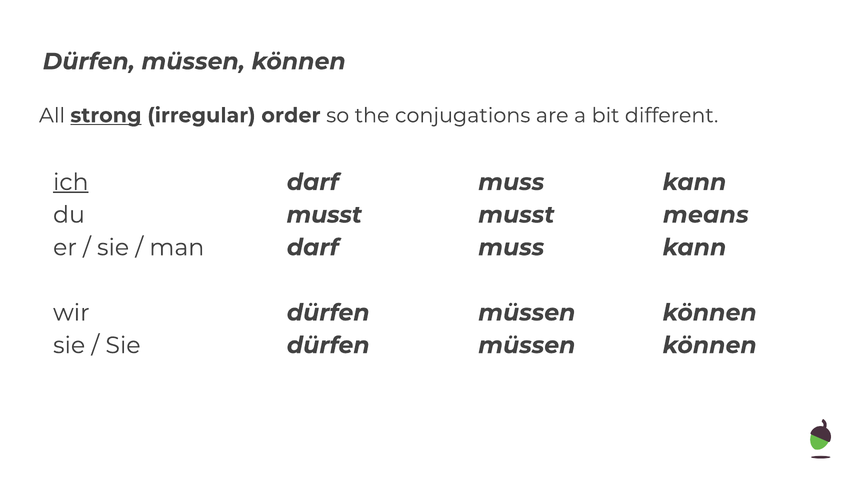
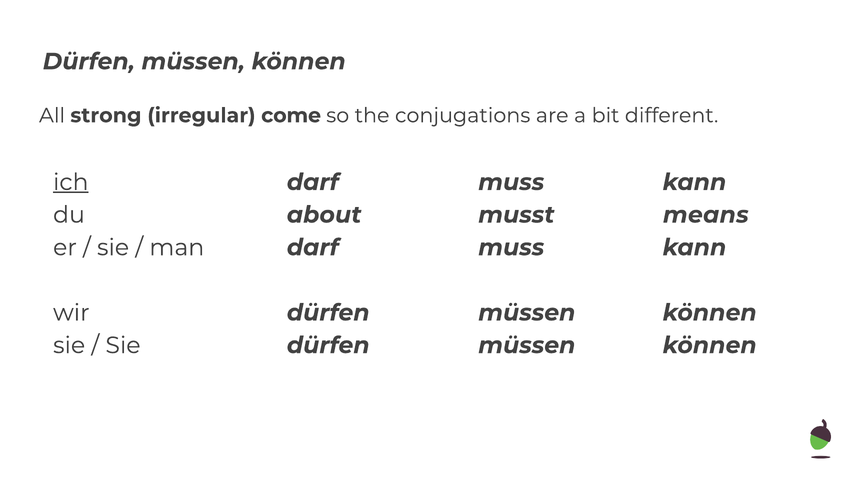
strong underline: present -> none
order: order -> come
musst at (324, 215): musst -> about
